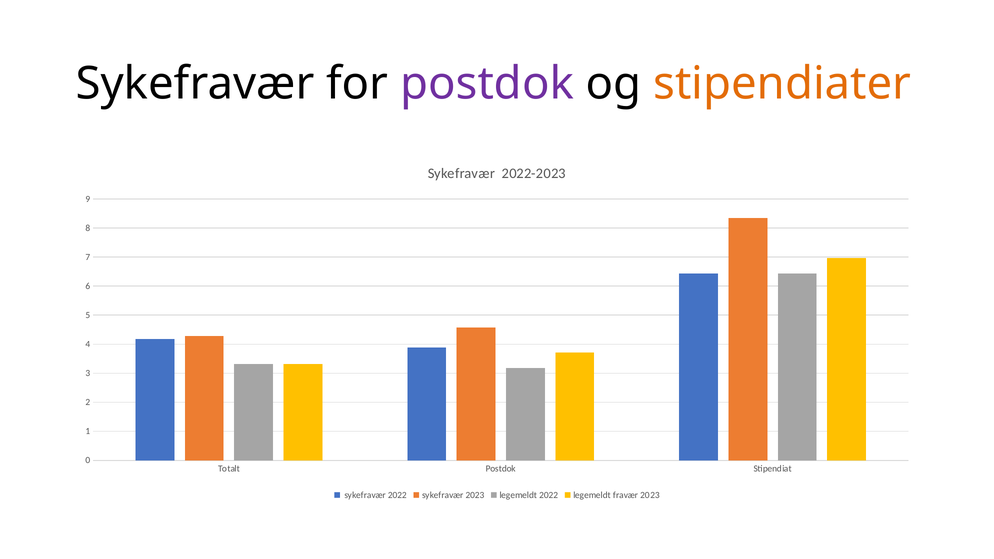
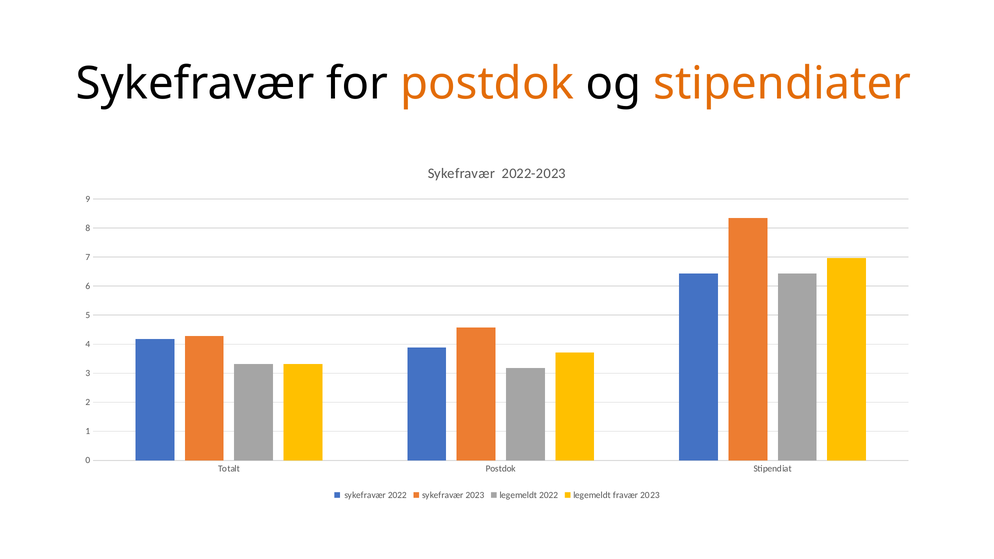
postdok at (487, 83) colour: purple -> orange
